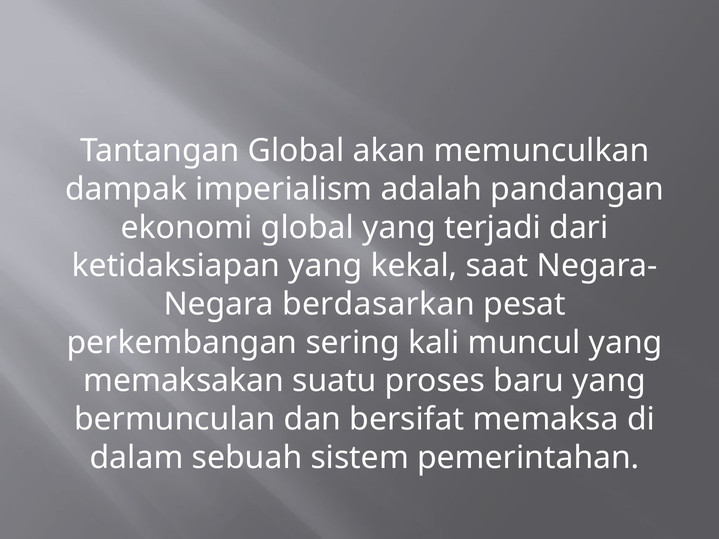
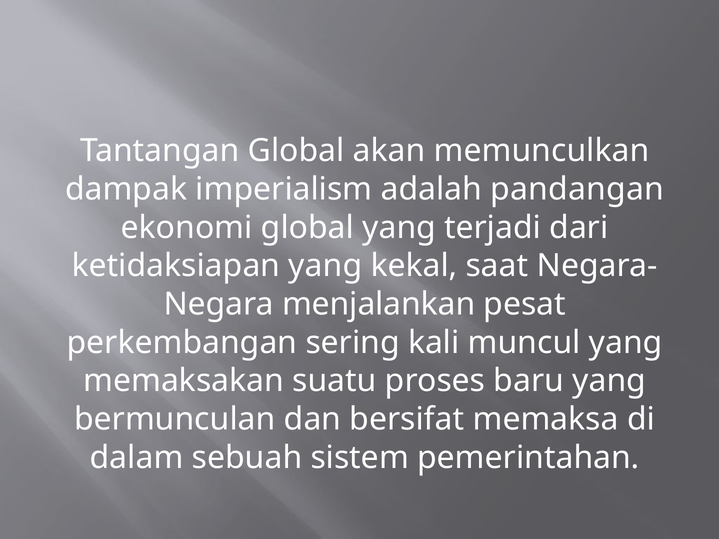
berdasarkan: berdasarkan -> menjalankan
